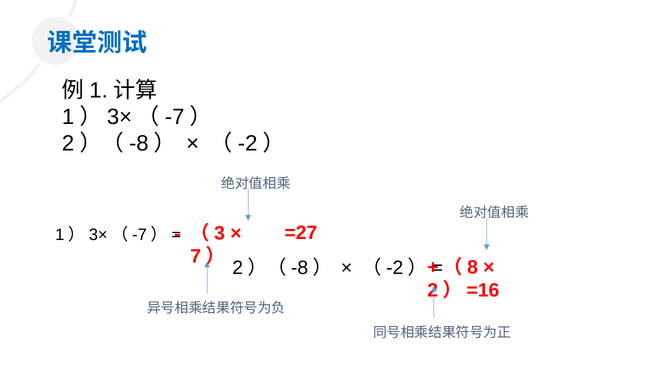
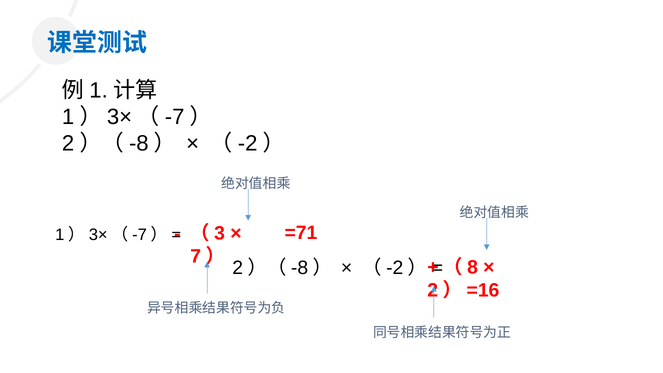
=27: =27 -> =71
